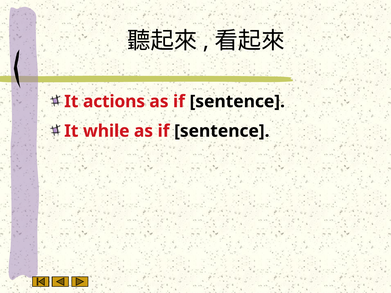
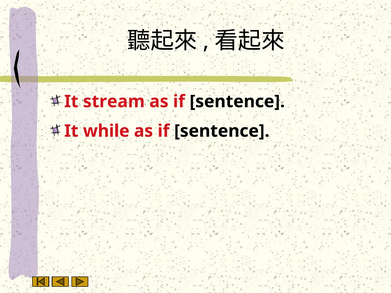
actions: actions -> stream
